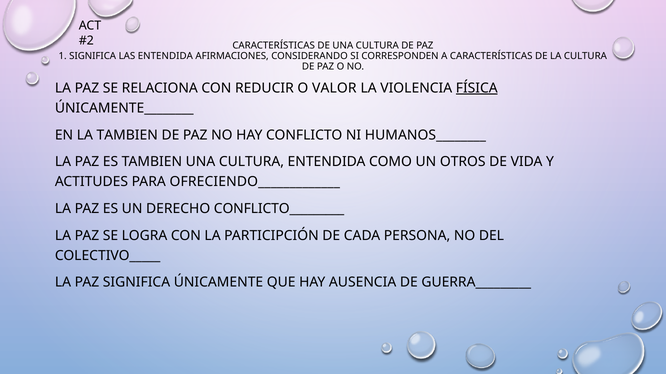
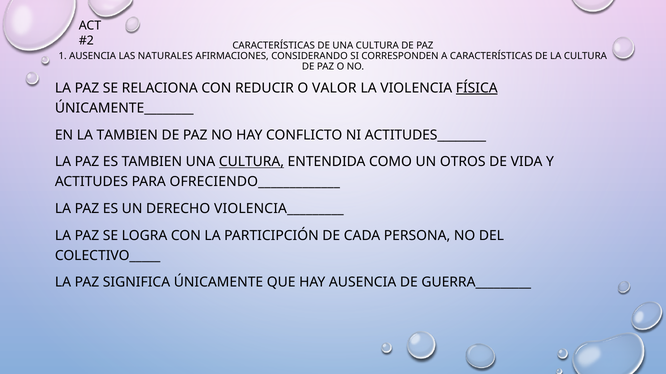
1 SIGNIFICA: SIGNIFICA -> AUSENCIA
LAS ENTENDIDA: ENTENDIDA -> NATURALES
HUMANOS________: HUMANOS________ -> ACTITUDES________
CULTURA at (251, 162) underline: none -> present
CONFLICTO_________: CONFLICTO_________ -> VIOLENCIA_________
